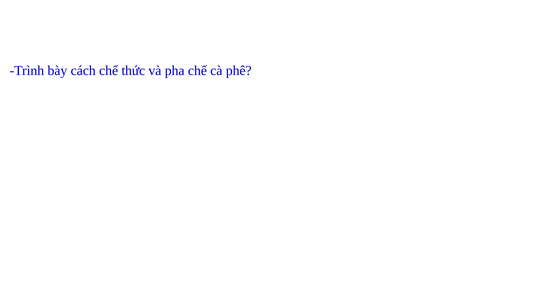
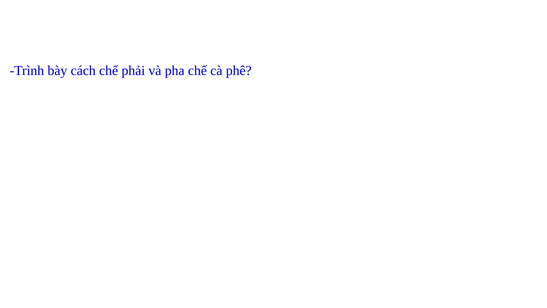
thức: thức -> phải
